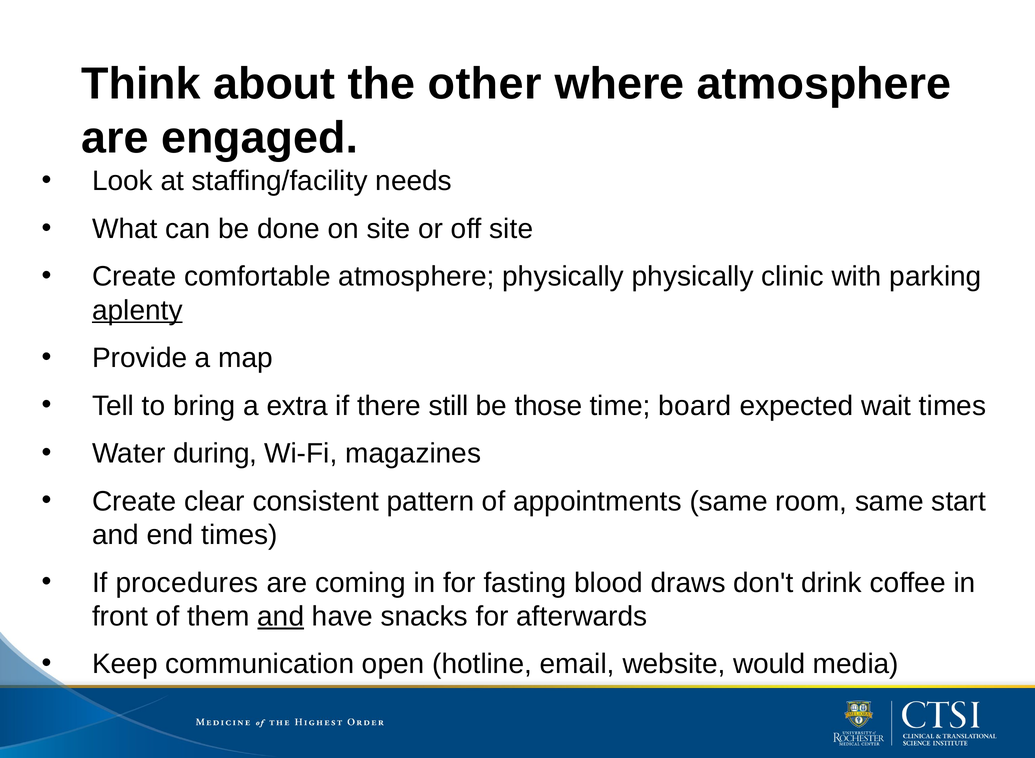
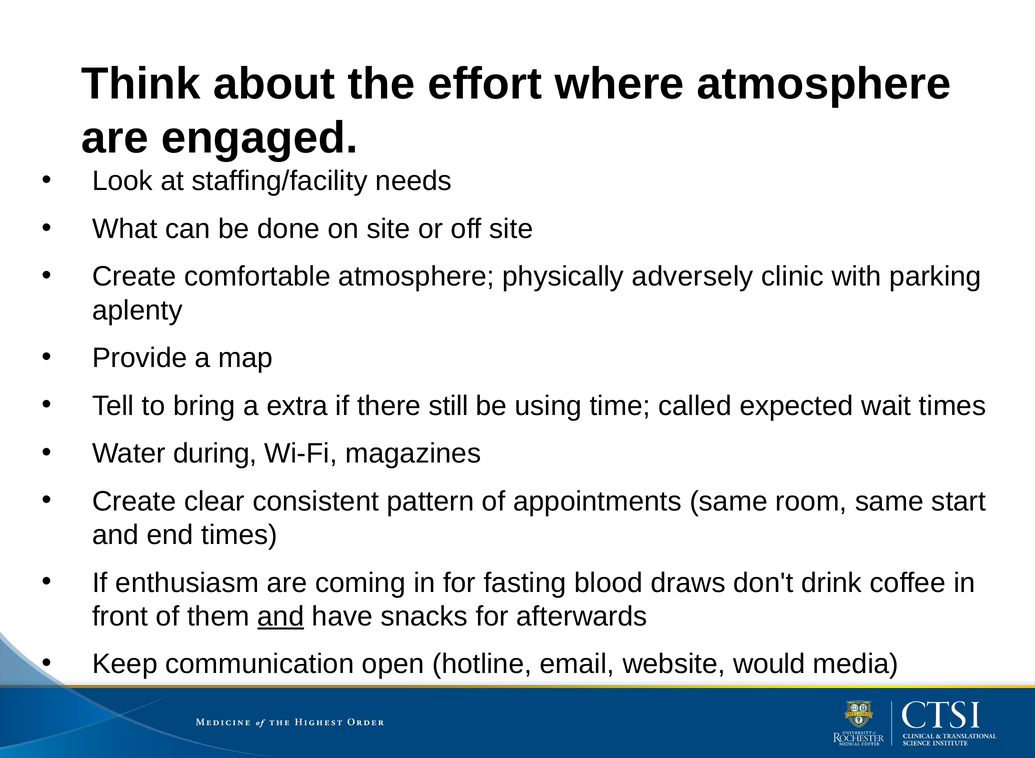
other: other -> effort
physically physically: physically -> adversely
aplenty underline: present -> none
those: those -> using
board: board -> called
procedures: procedures -> enthusiasm
